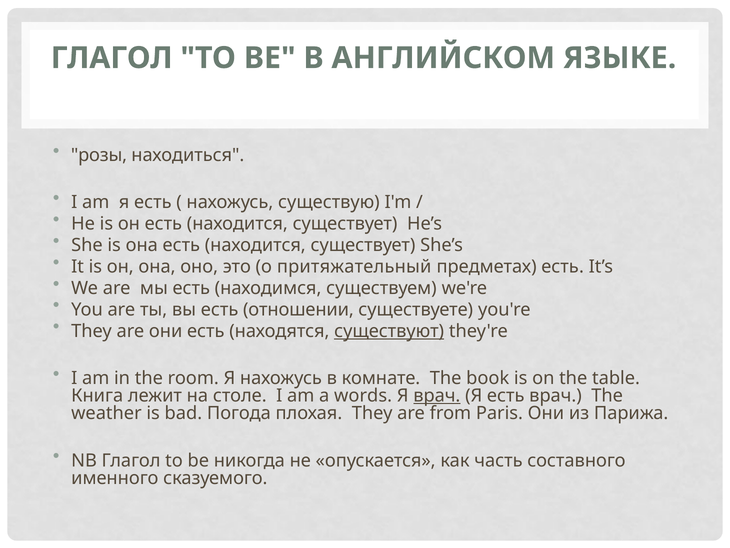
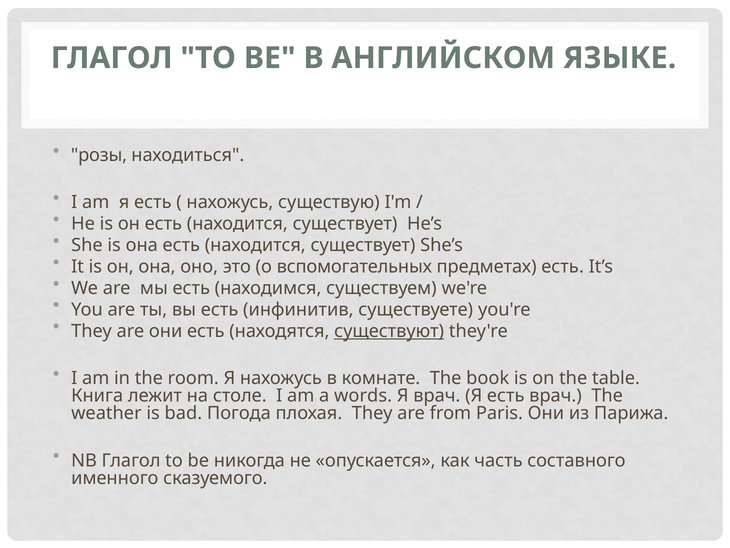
притяжательный: притяжательный -> вспомогательных
отношении: отношении -> инфинитив
врач at (437, 395) underline: present -> none
